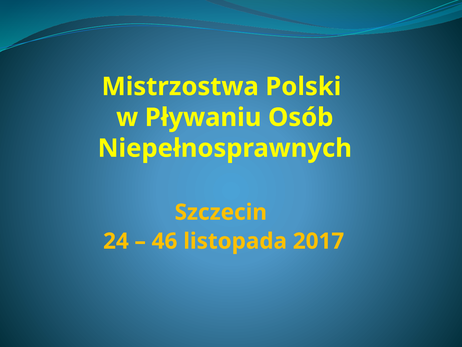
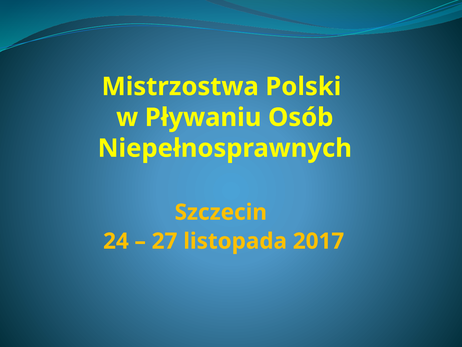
46: 46 -> 27
